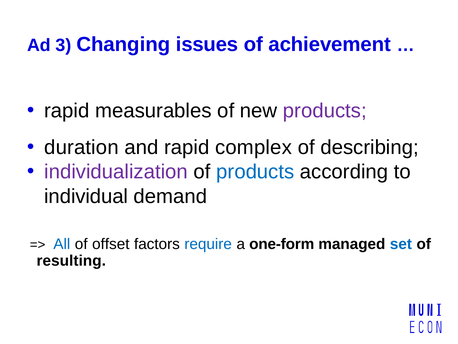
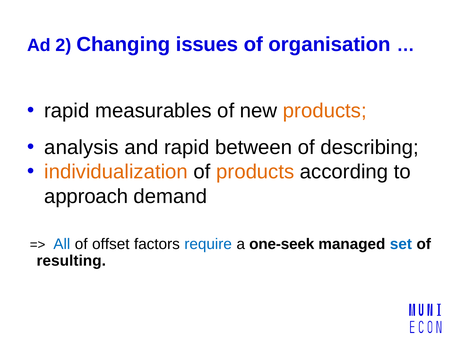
3: 3 -> 2
achievement: achievement -> organisation
products at (325, 111) colour: purple -> orange
duration: duration -> analysis
complex: complex -> between
individualization colour: purple -> orange
products at (255, 172) colour: blue -> orange
individual: individual -> approach
one-form: one-form -> one-seek
